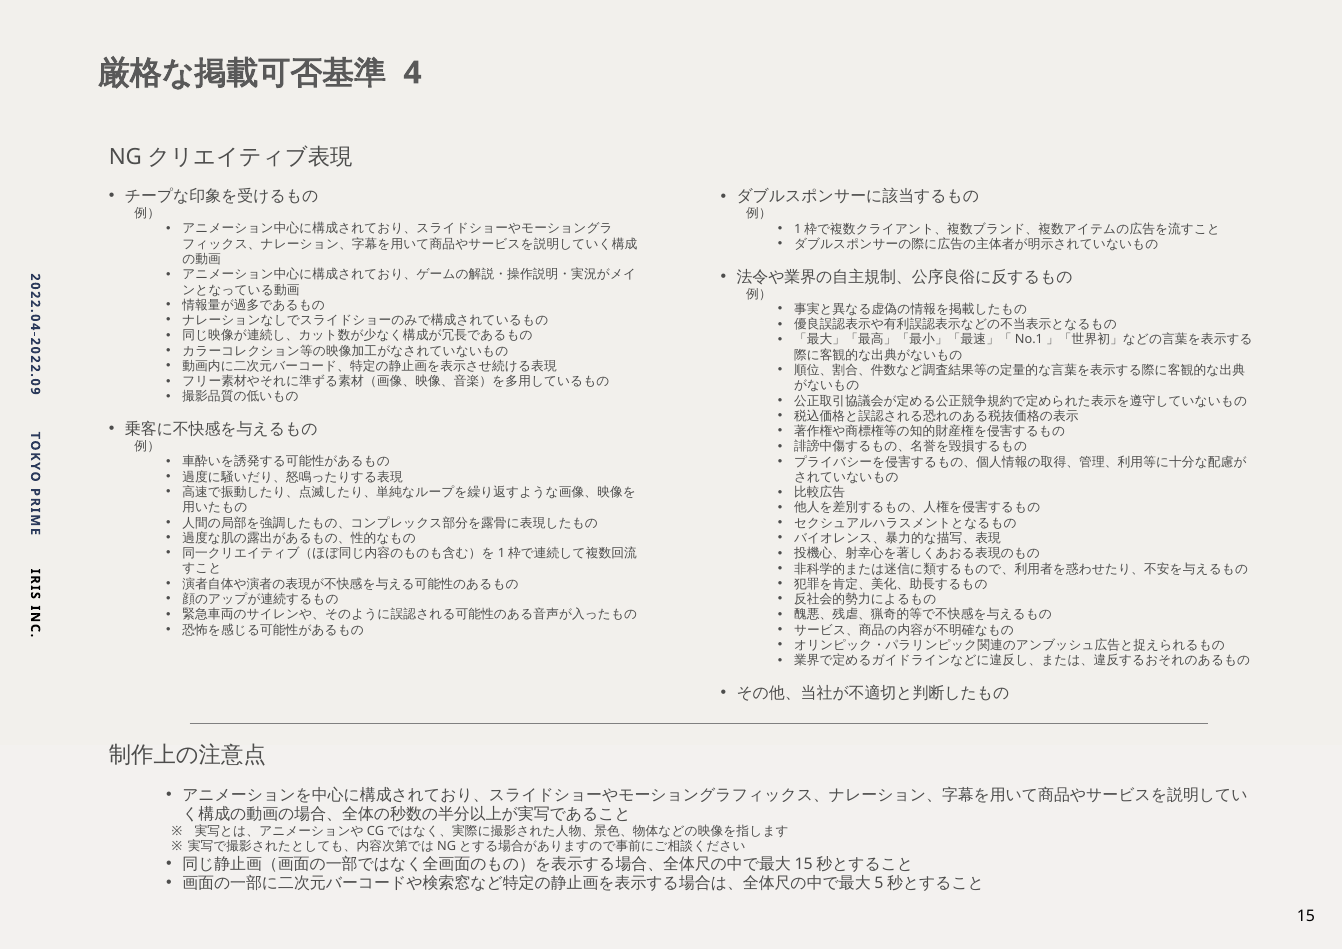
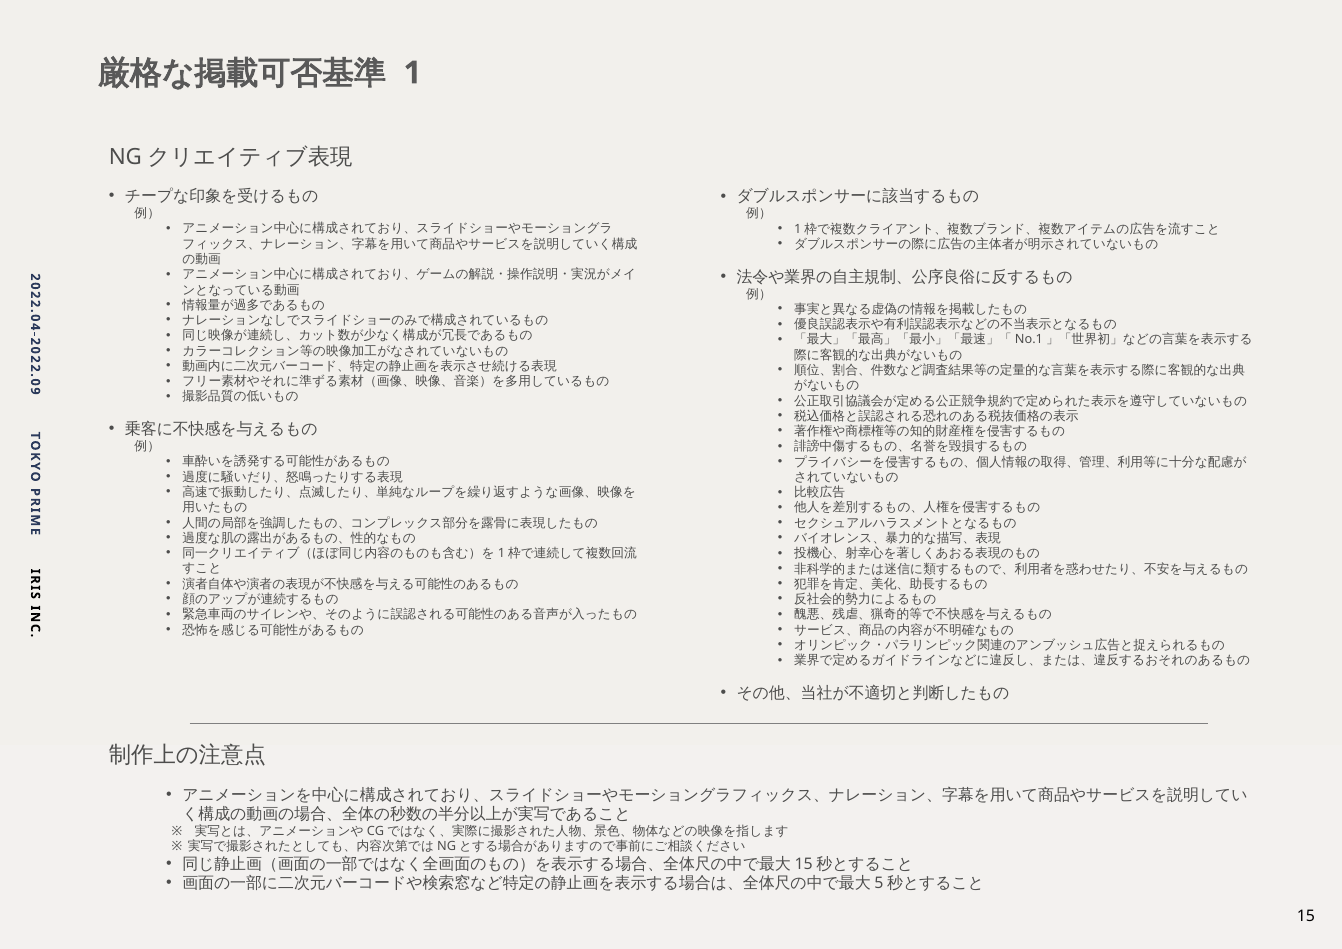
4 at (413, 73): 4 -> 1
